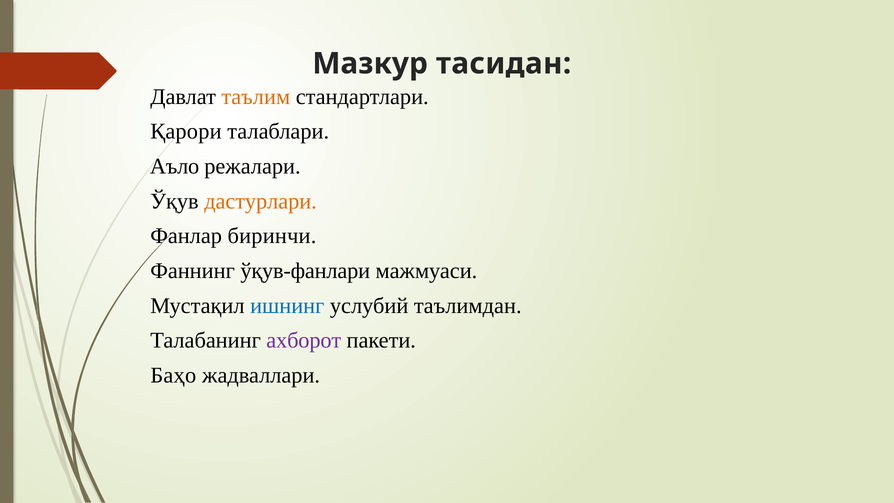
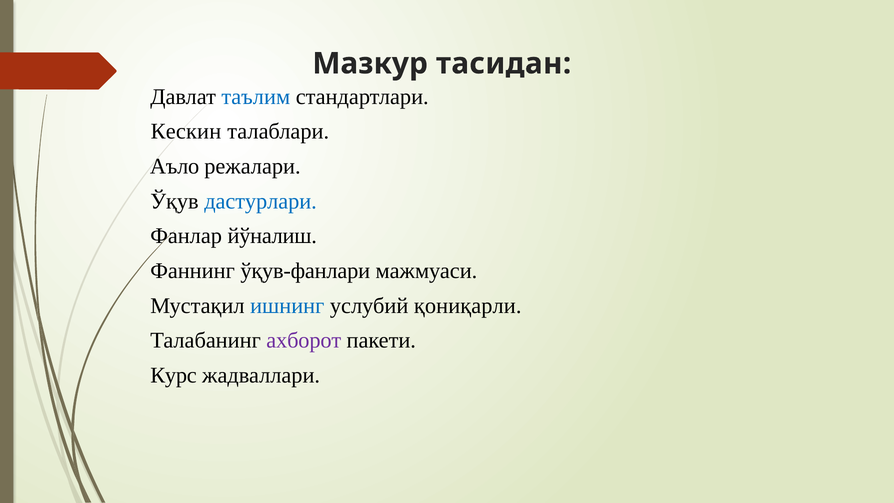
таълим colour: orange -> blue
Қарори: Қарори -> Кескин
дастурлари colour: orange -> blue
биринчи: биринчи -> йўналиш
таълимдан: таълимдан -> қониқарли
Бaҳо: Бaҳо -> Курс
